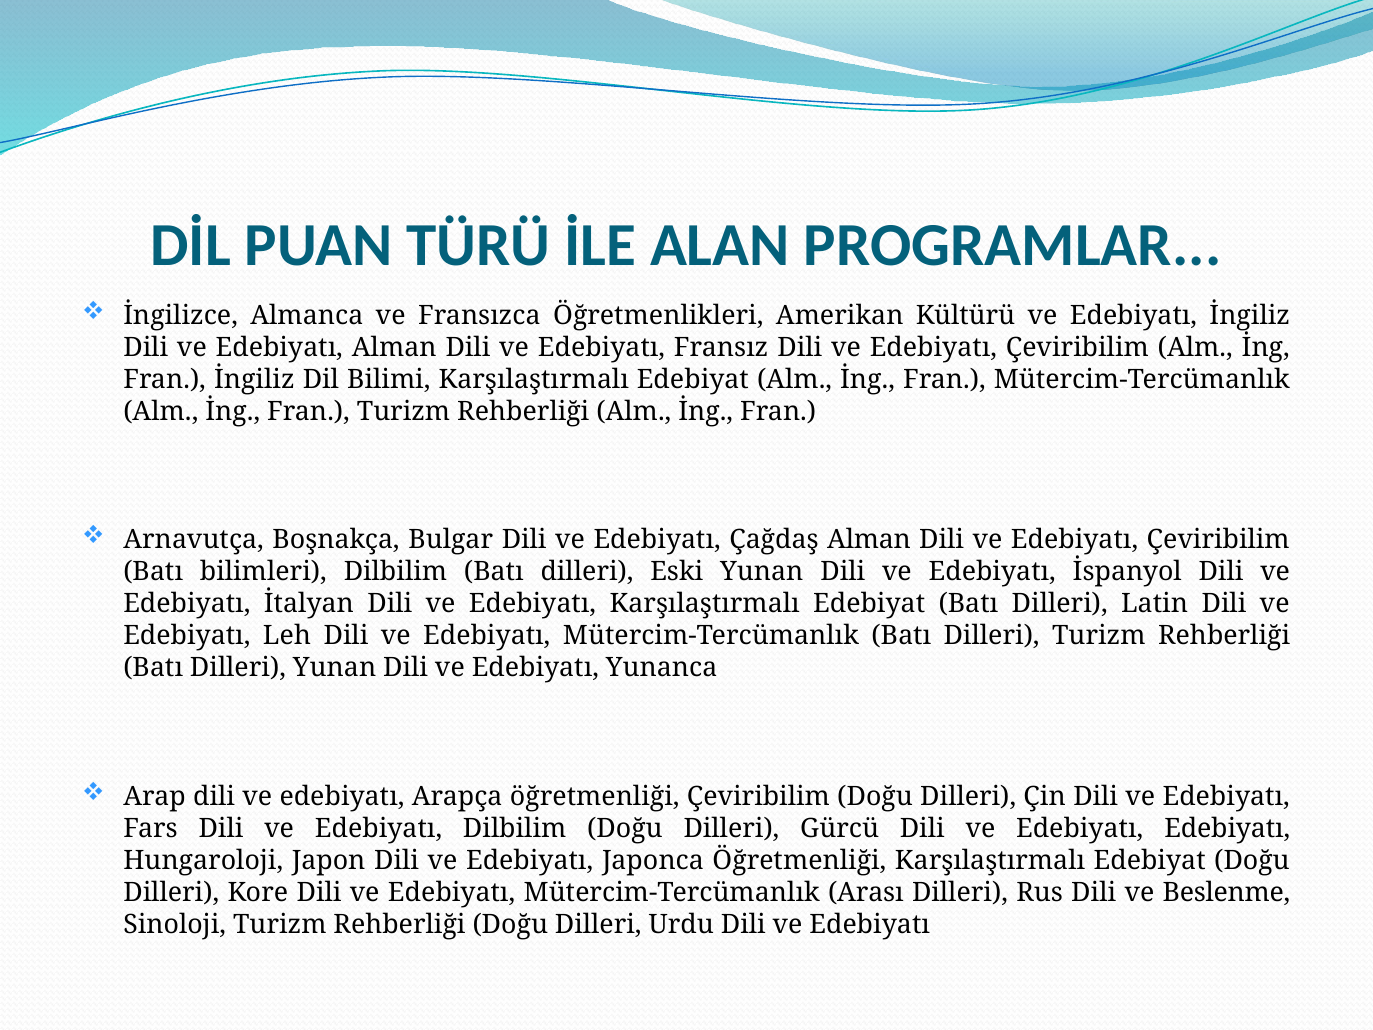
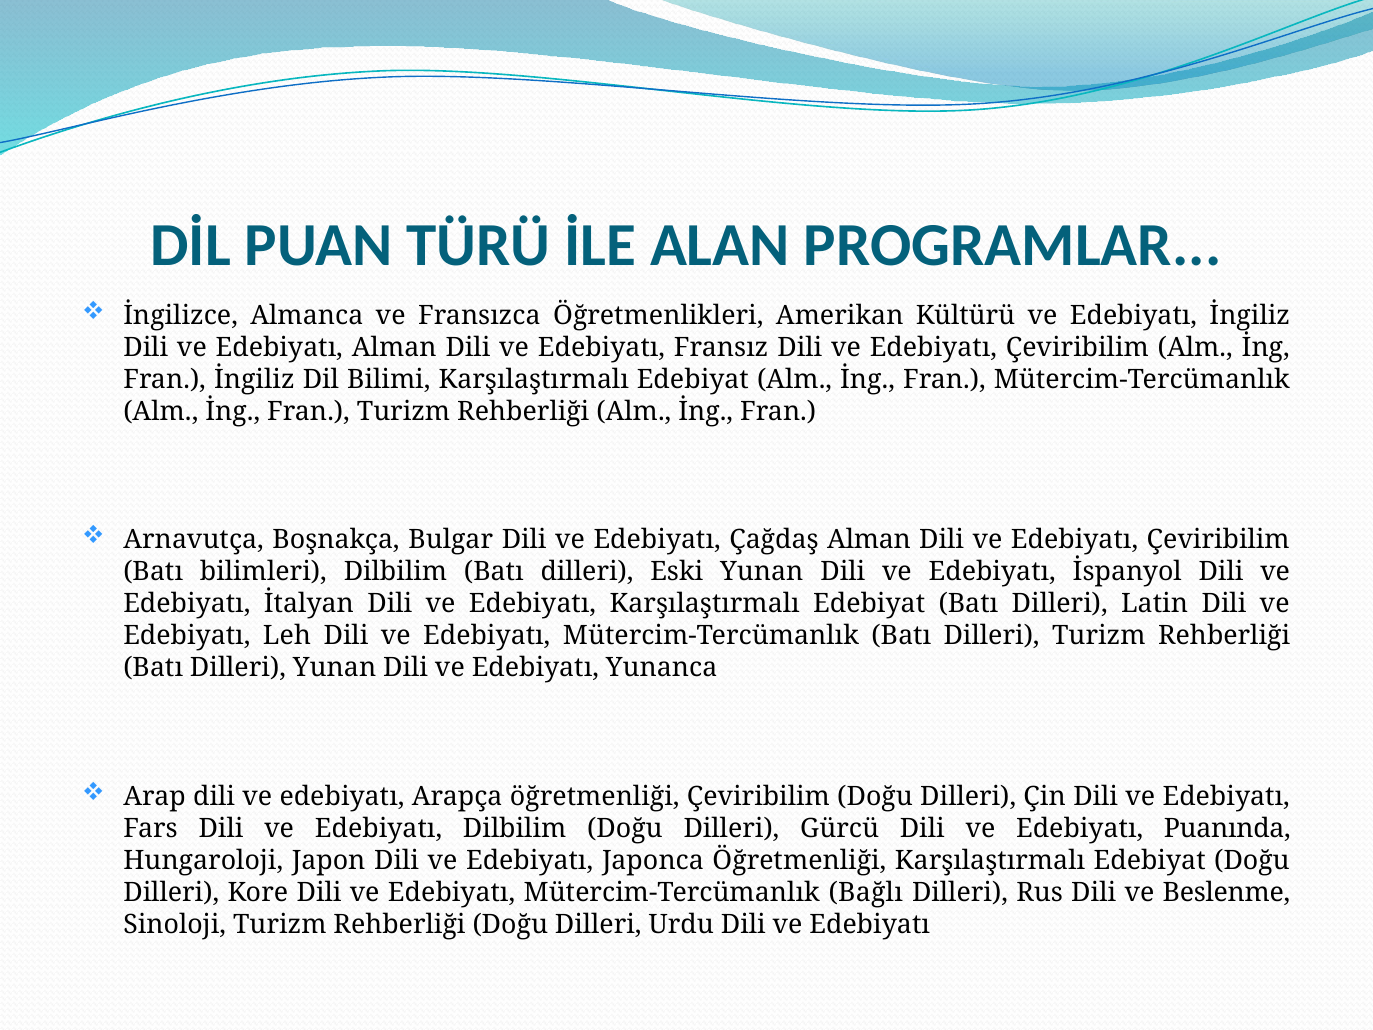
Edebiyatı Edebiyatı: Edebiyatı -> Puanında
Arası: Arası -> Bağlı
